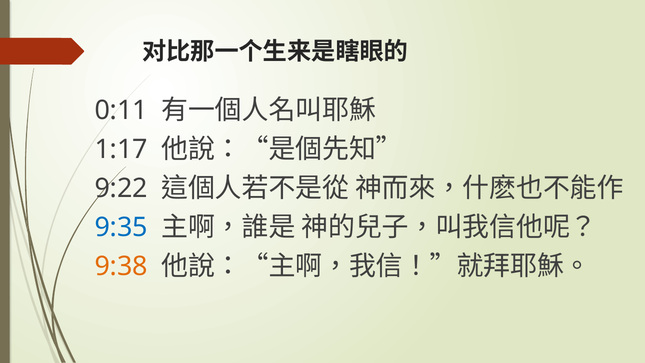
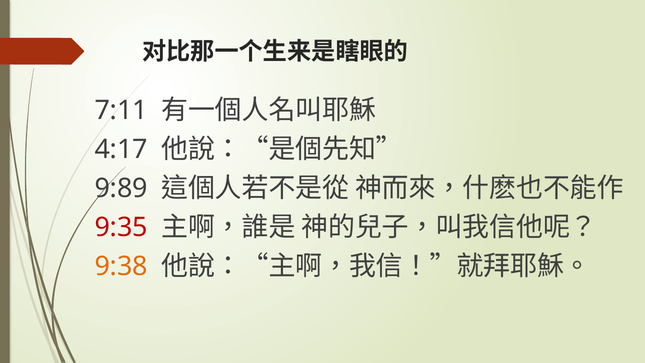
0:11: 0:11 -> 7:11
1:17: 1:17 -> 4:17
9:22: 9:22 -> 9:89
9:35 colour: blue -> red
